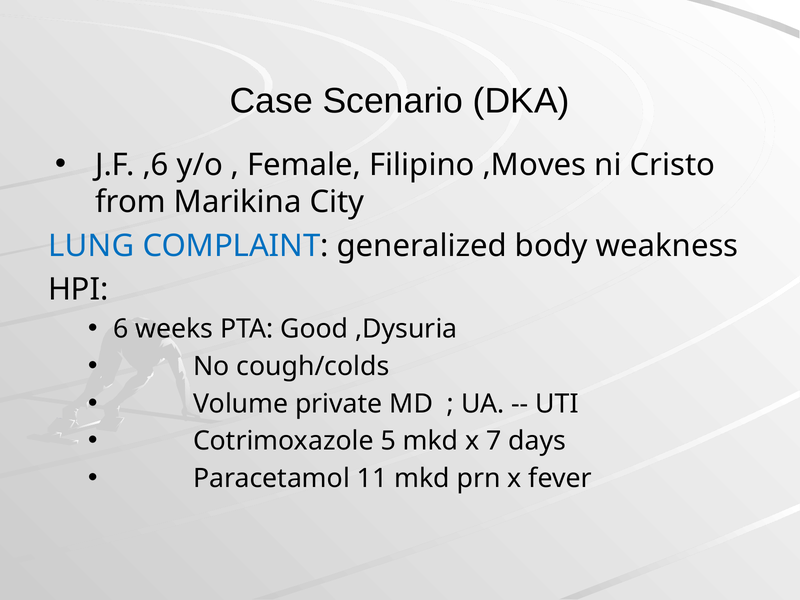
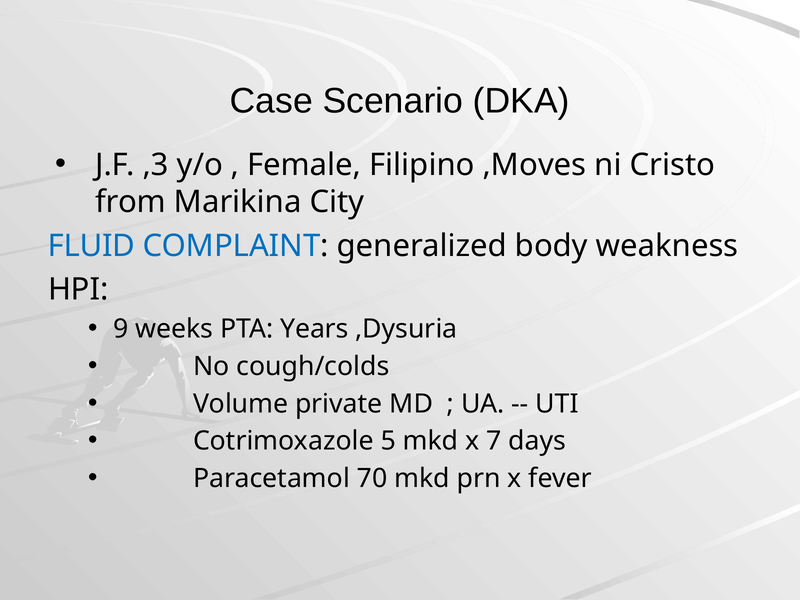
,6: ,6 -> ,3
LUNG: LUNG -> FLUID
6: 6 -> 9
Good: Good -> Years
11: 11 -> 70
